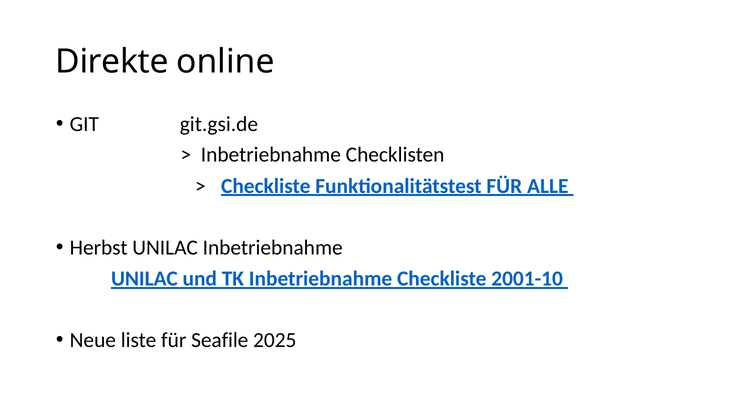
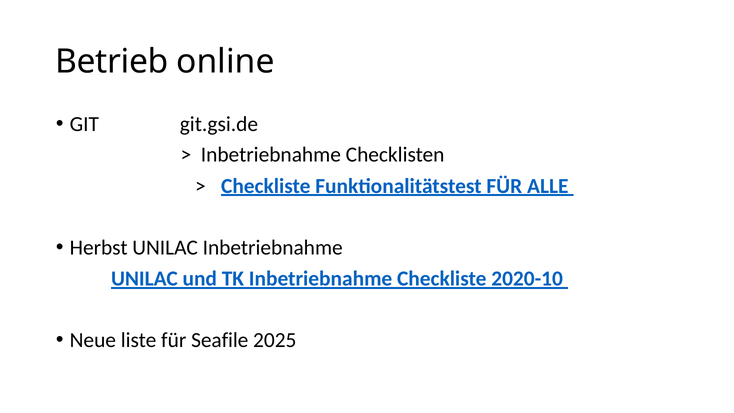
Direkte: Direkte -> Betrieb
2001-10: 2001-10 -> 2020-10
